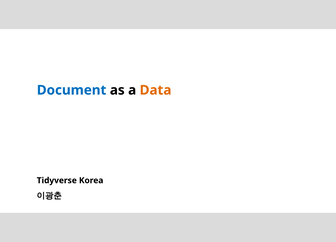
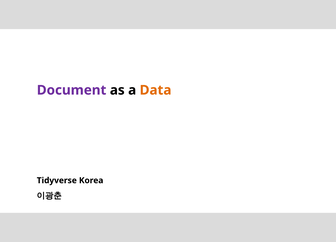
Document colour: blue -> purple
